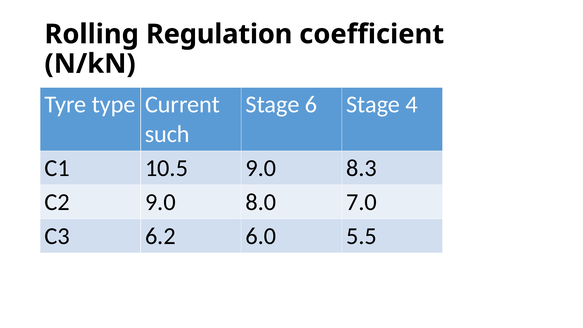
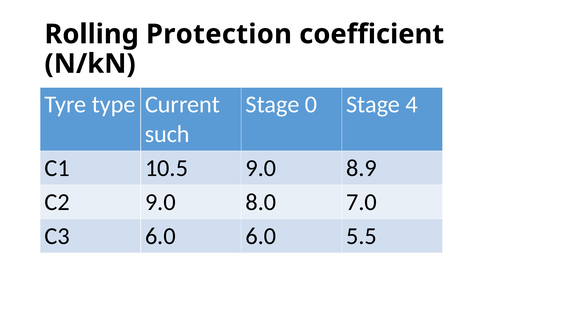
Regulation: Regulation -> Protection
6: 6 -> 0
8.3: 8.3 -> 8.9
C3 6.2: 6.2 -> 6.0
